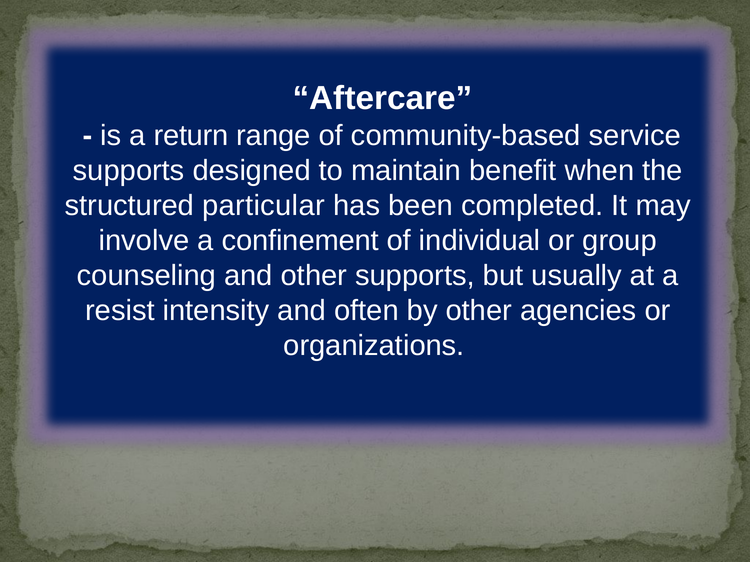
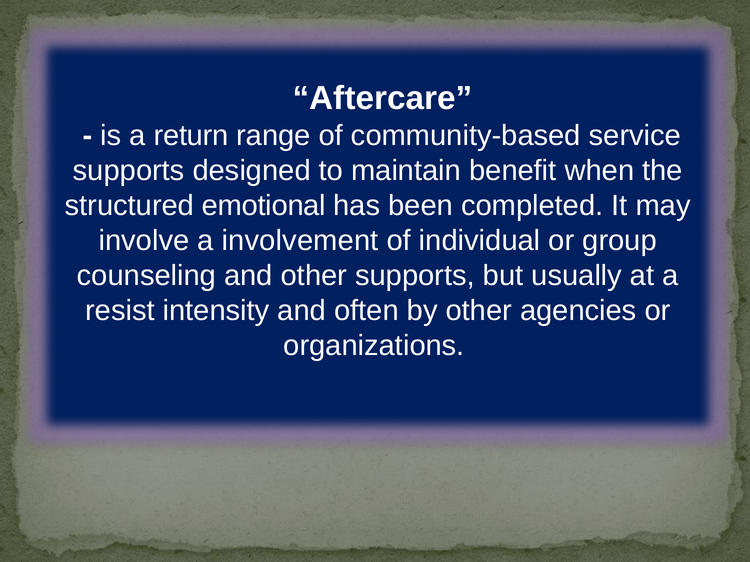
particular: particular -> emotional
confinement: confinement -> involvement
